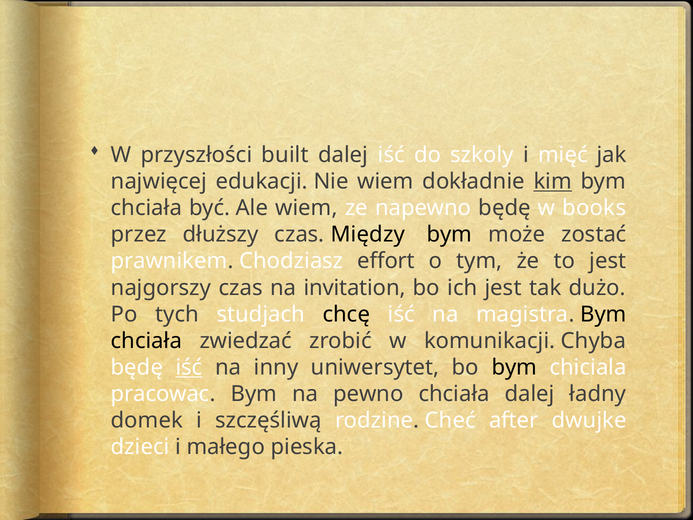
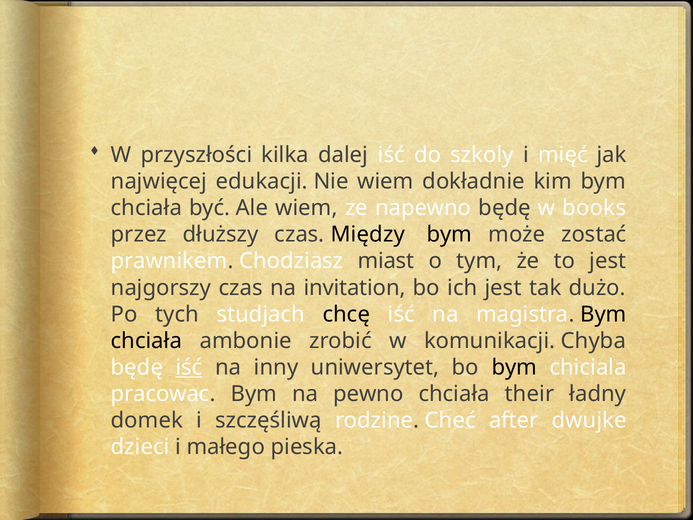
built: built -> kilka
kim underline: present -> none
effort: effort -> miast
zwiedzać: zwiedzać -> ambonie
chciała dalej: dalej -> their
